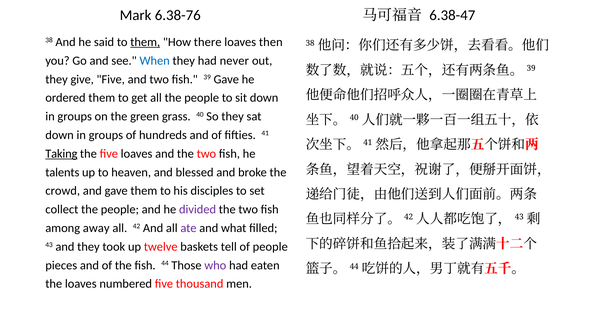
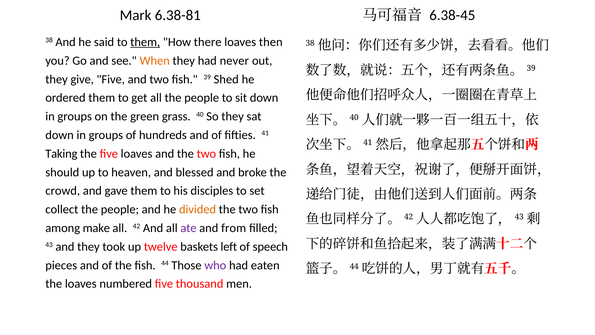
6.38-76: 6.38-76 -> 6.38-81
6.38-47: 6.38-47 -> 6.38-45
When colour: blue -> orange
39 Gave: Gave -> Shed
Taking underline: present -> none
talents: talents -> should
divided colour: purple -> orange
away: away -> make
what: what -> from
tell: tell -> left
of people: people -> speech
